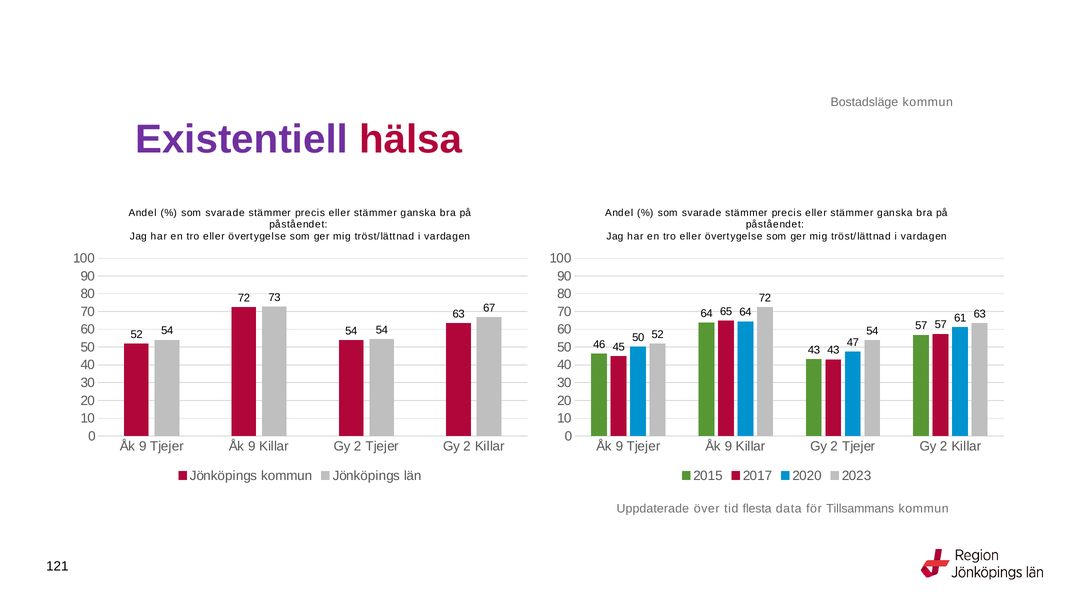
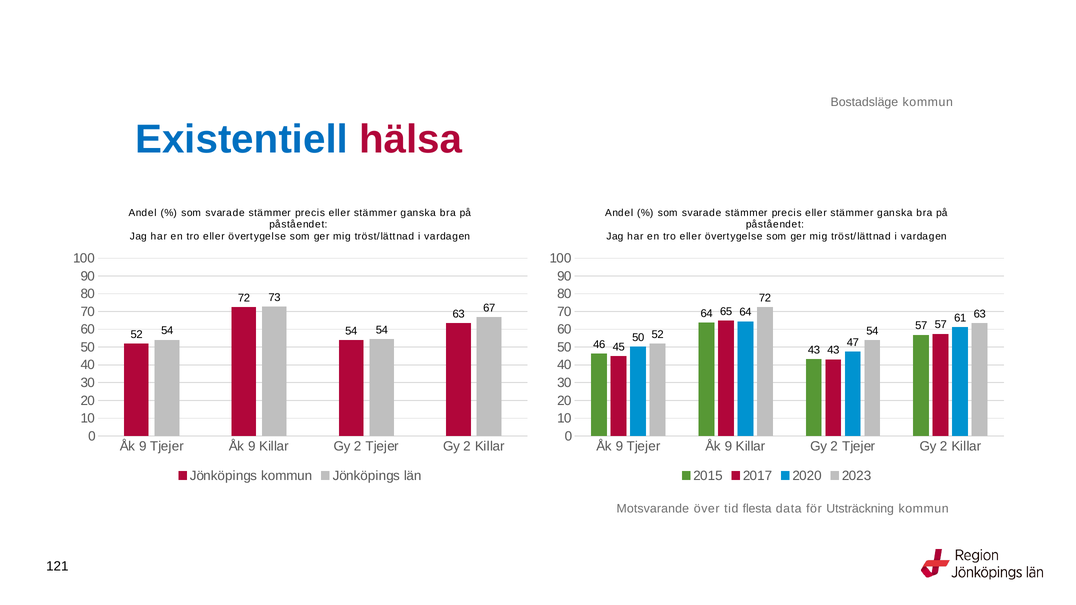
Existentiell colour: purple -> blue
Uppdaterade: Uppdaterade -> Motsvarande
Tillsammans: Tillsammans -> Utsträckning
